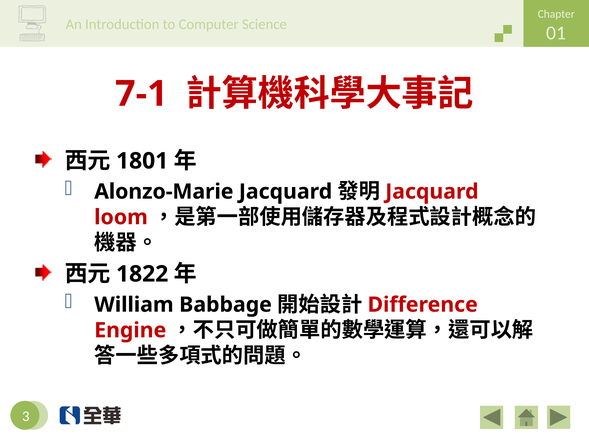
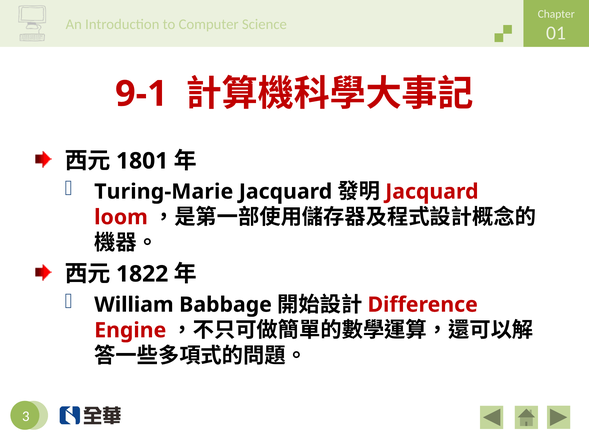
7-1: 7-1 -> 9-1
Alonzo-Marie: Alonzo-Marie -> Turing-Marie
